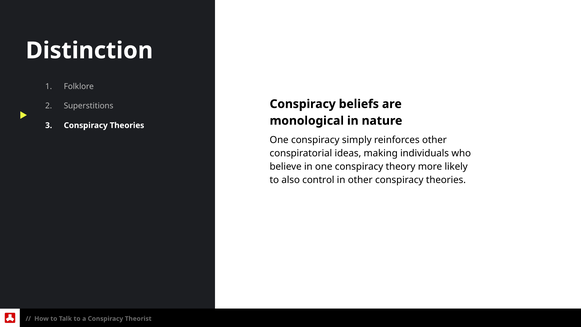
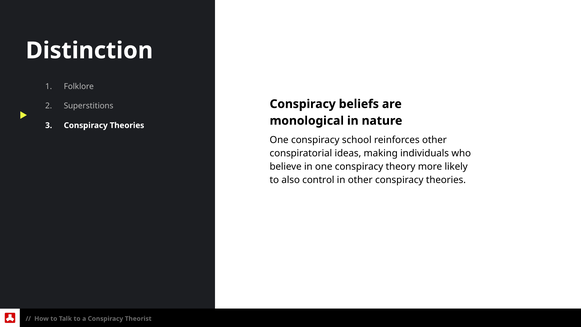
simply: simply -> school
